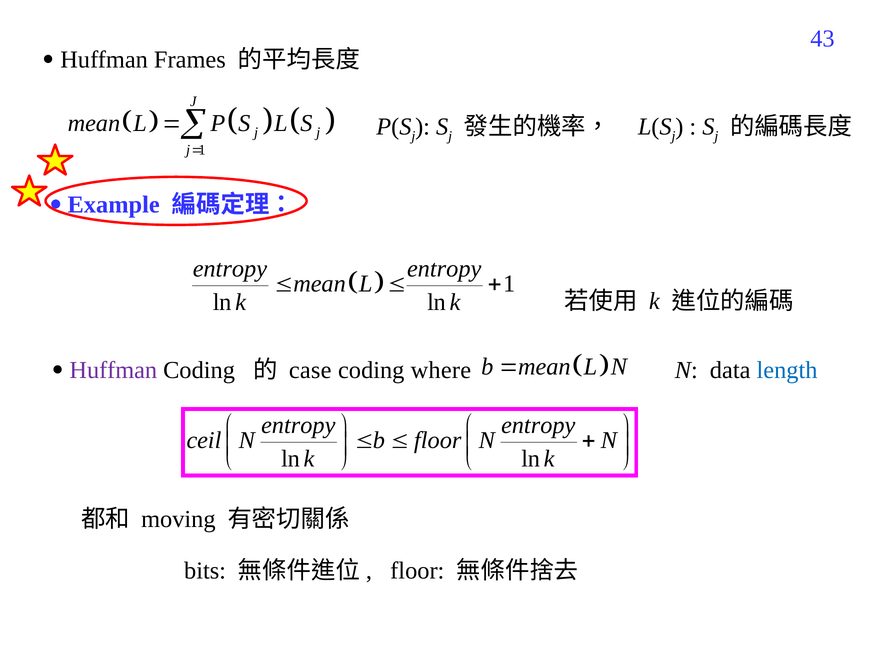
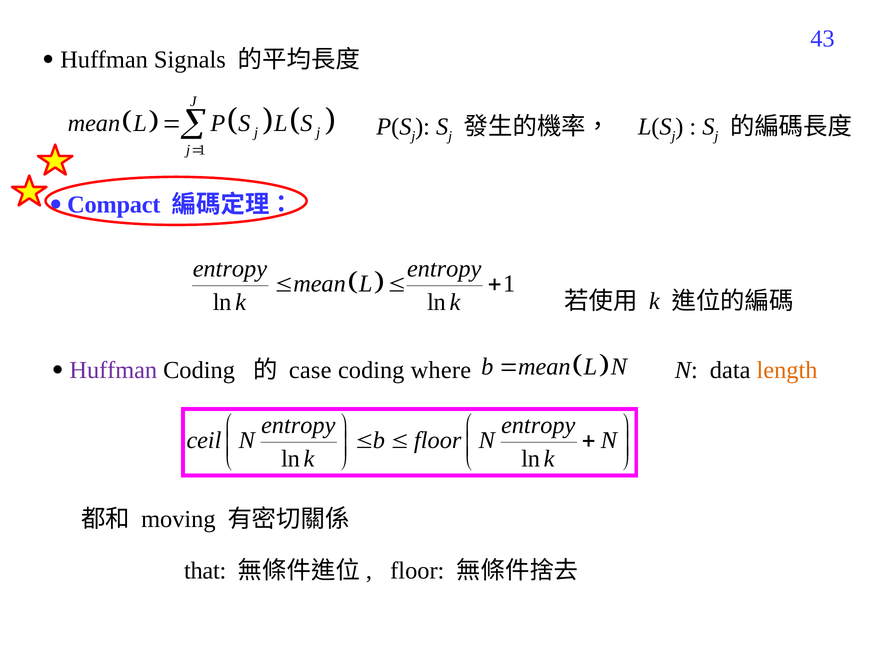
Frames: Frames -> Signals
Example: Example -> Compact
length colour: blue -> orange
bits: bits -> that
